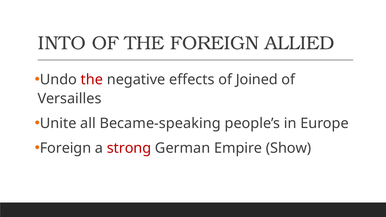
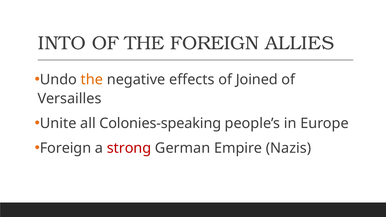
ALLIED: ALLIED -> ALLIES
the at (92, 80) colour: red -> orange
Became-speaking: Became-speaking -> Colonies-speaking
Show: Show -> Nazis
